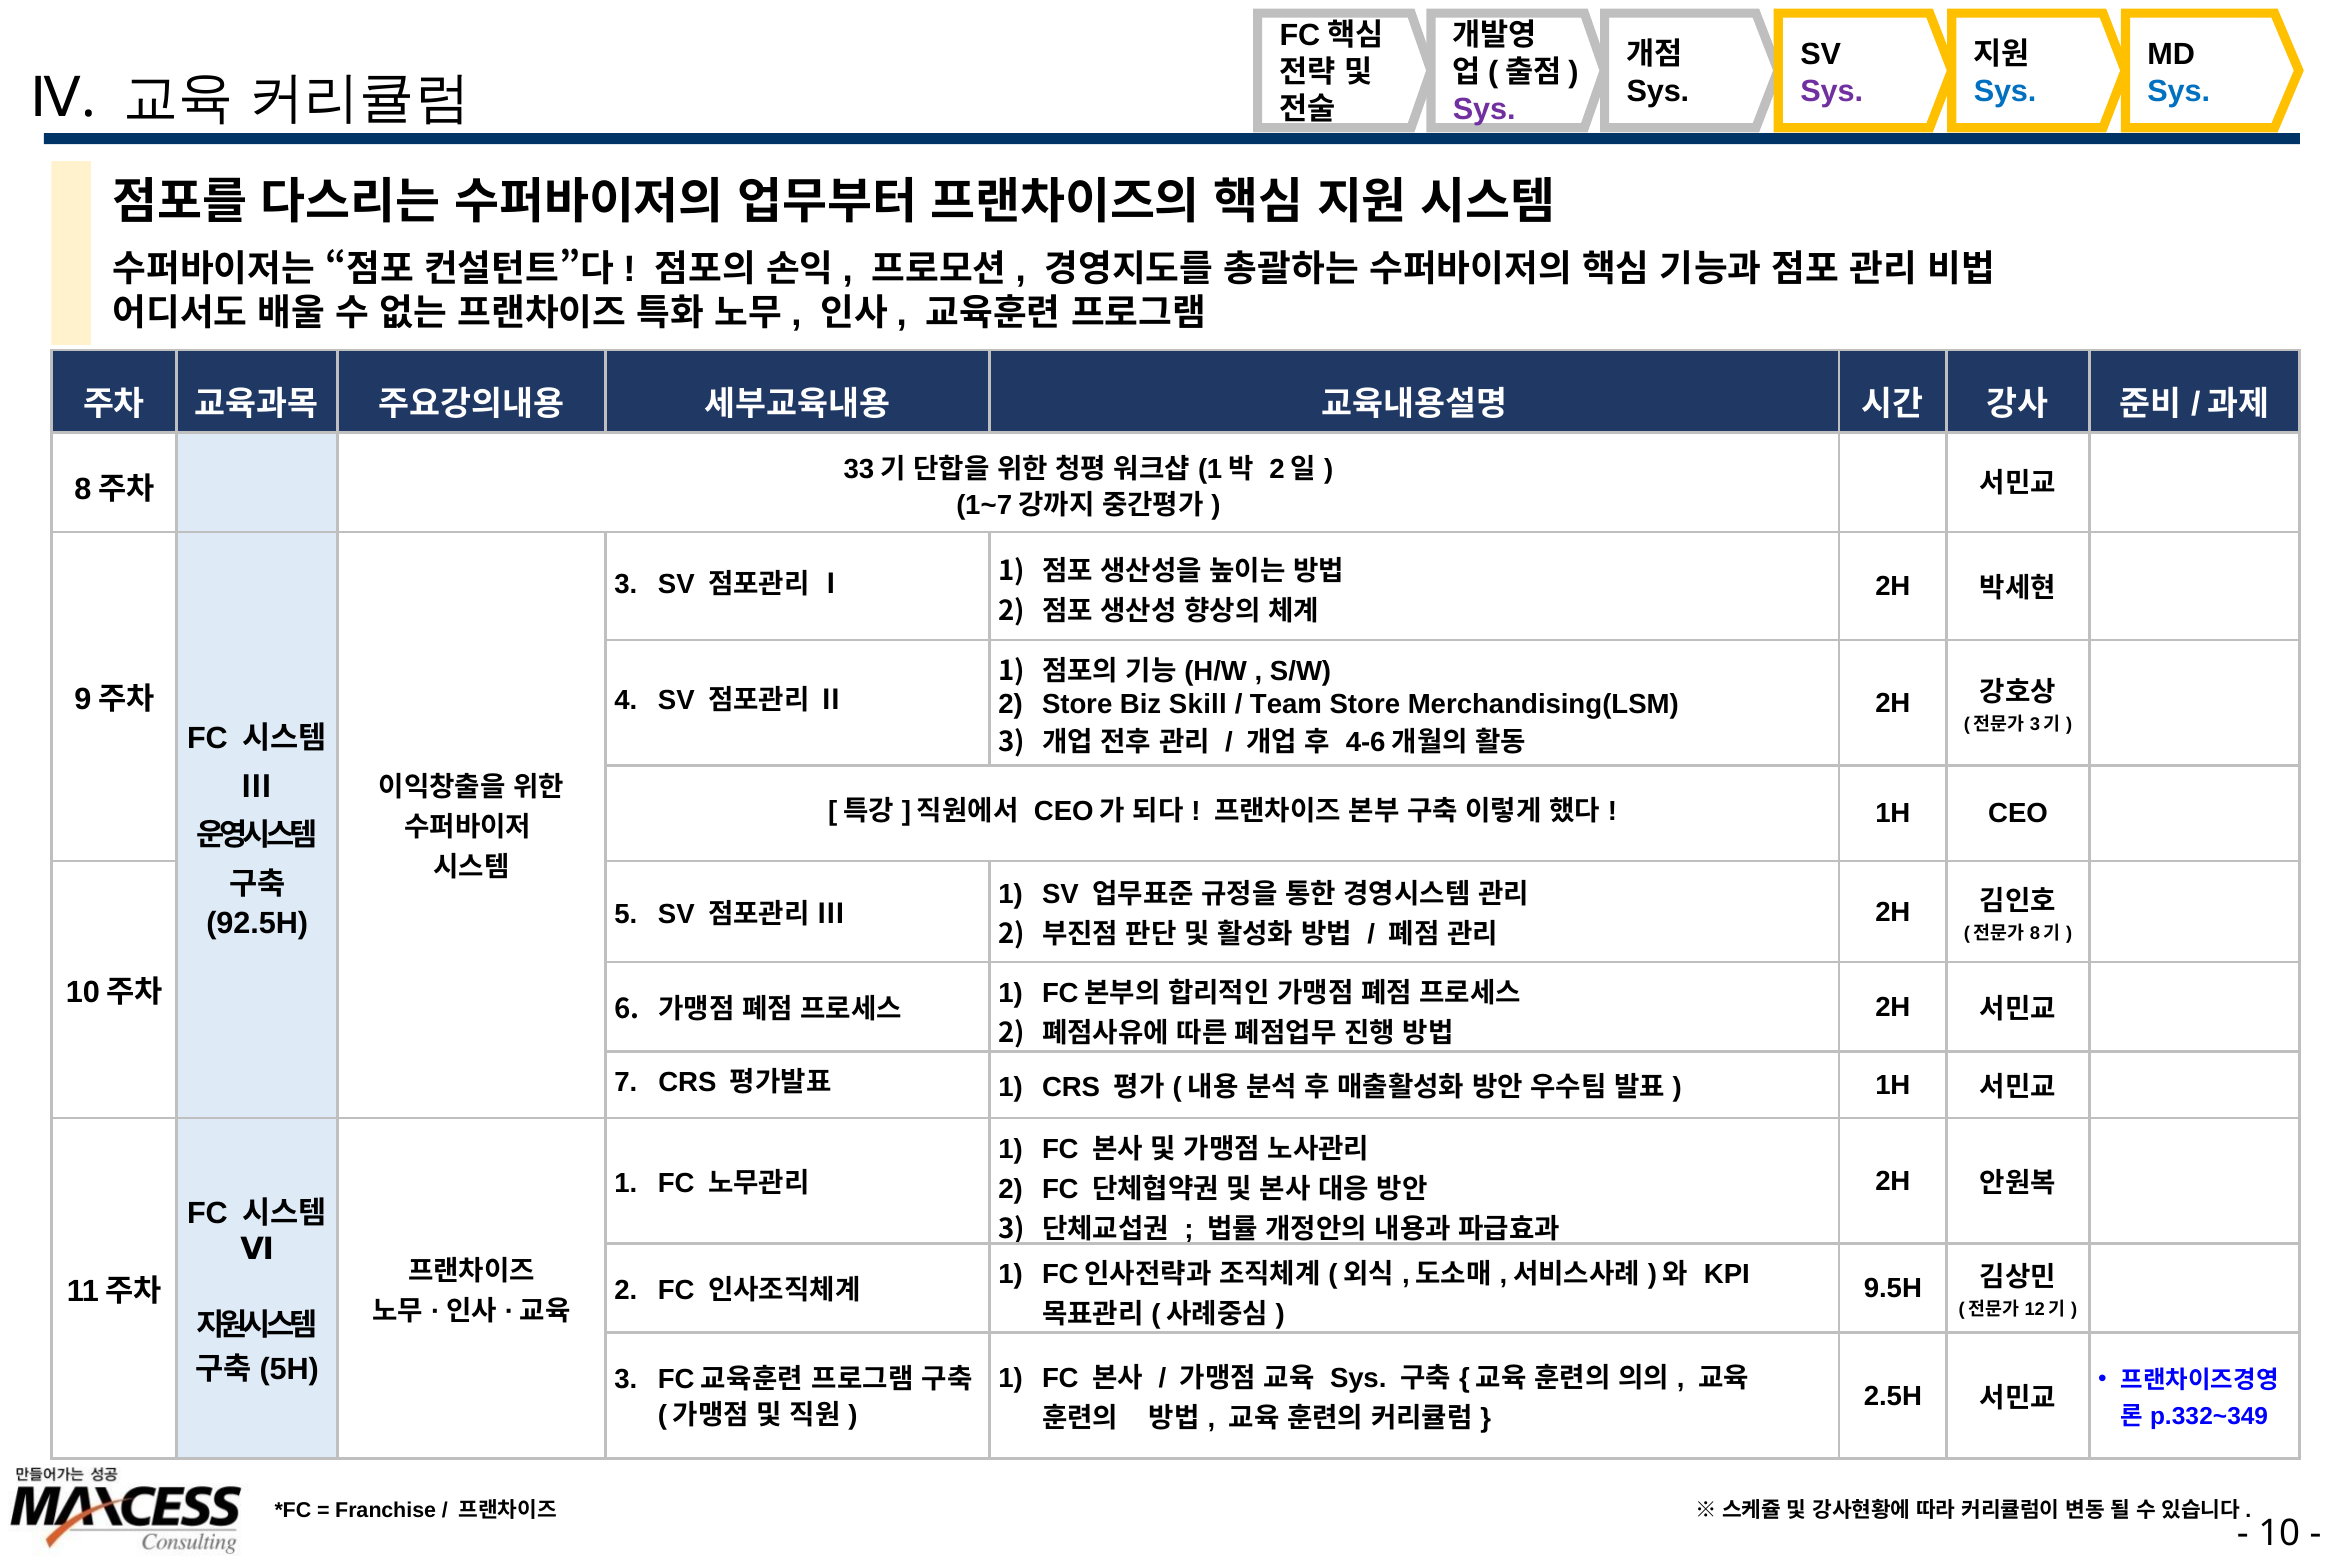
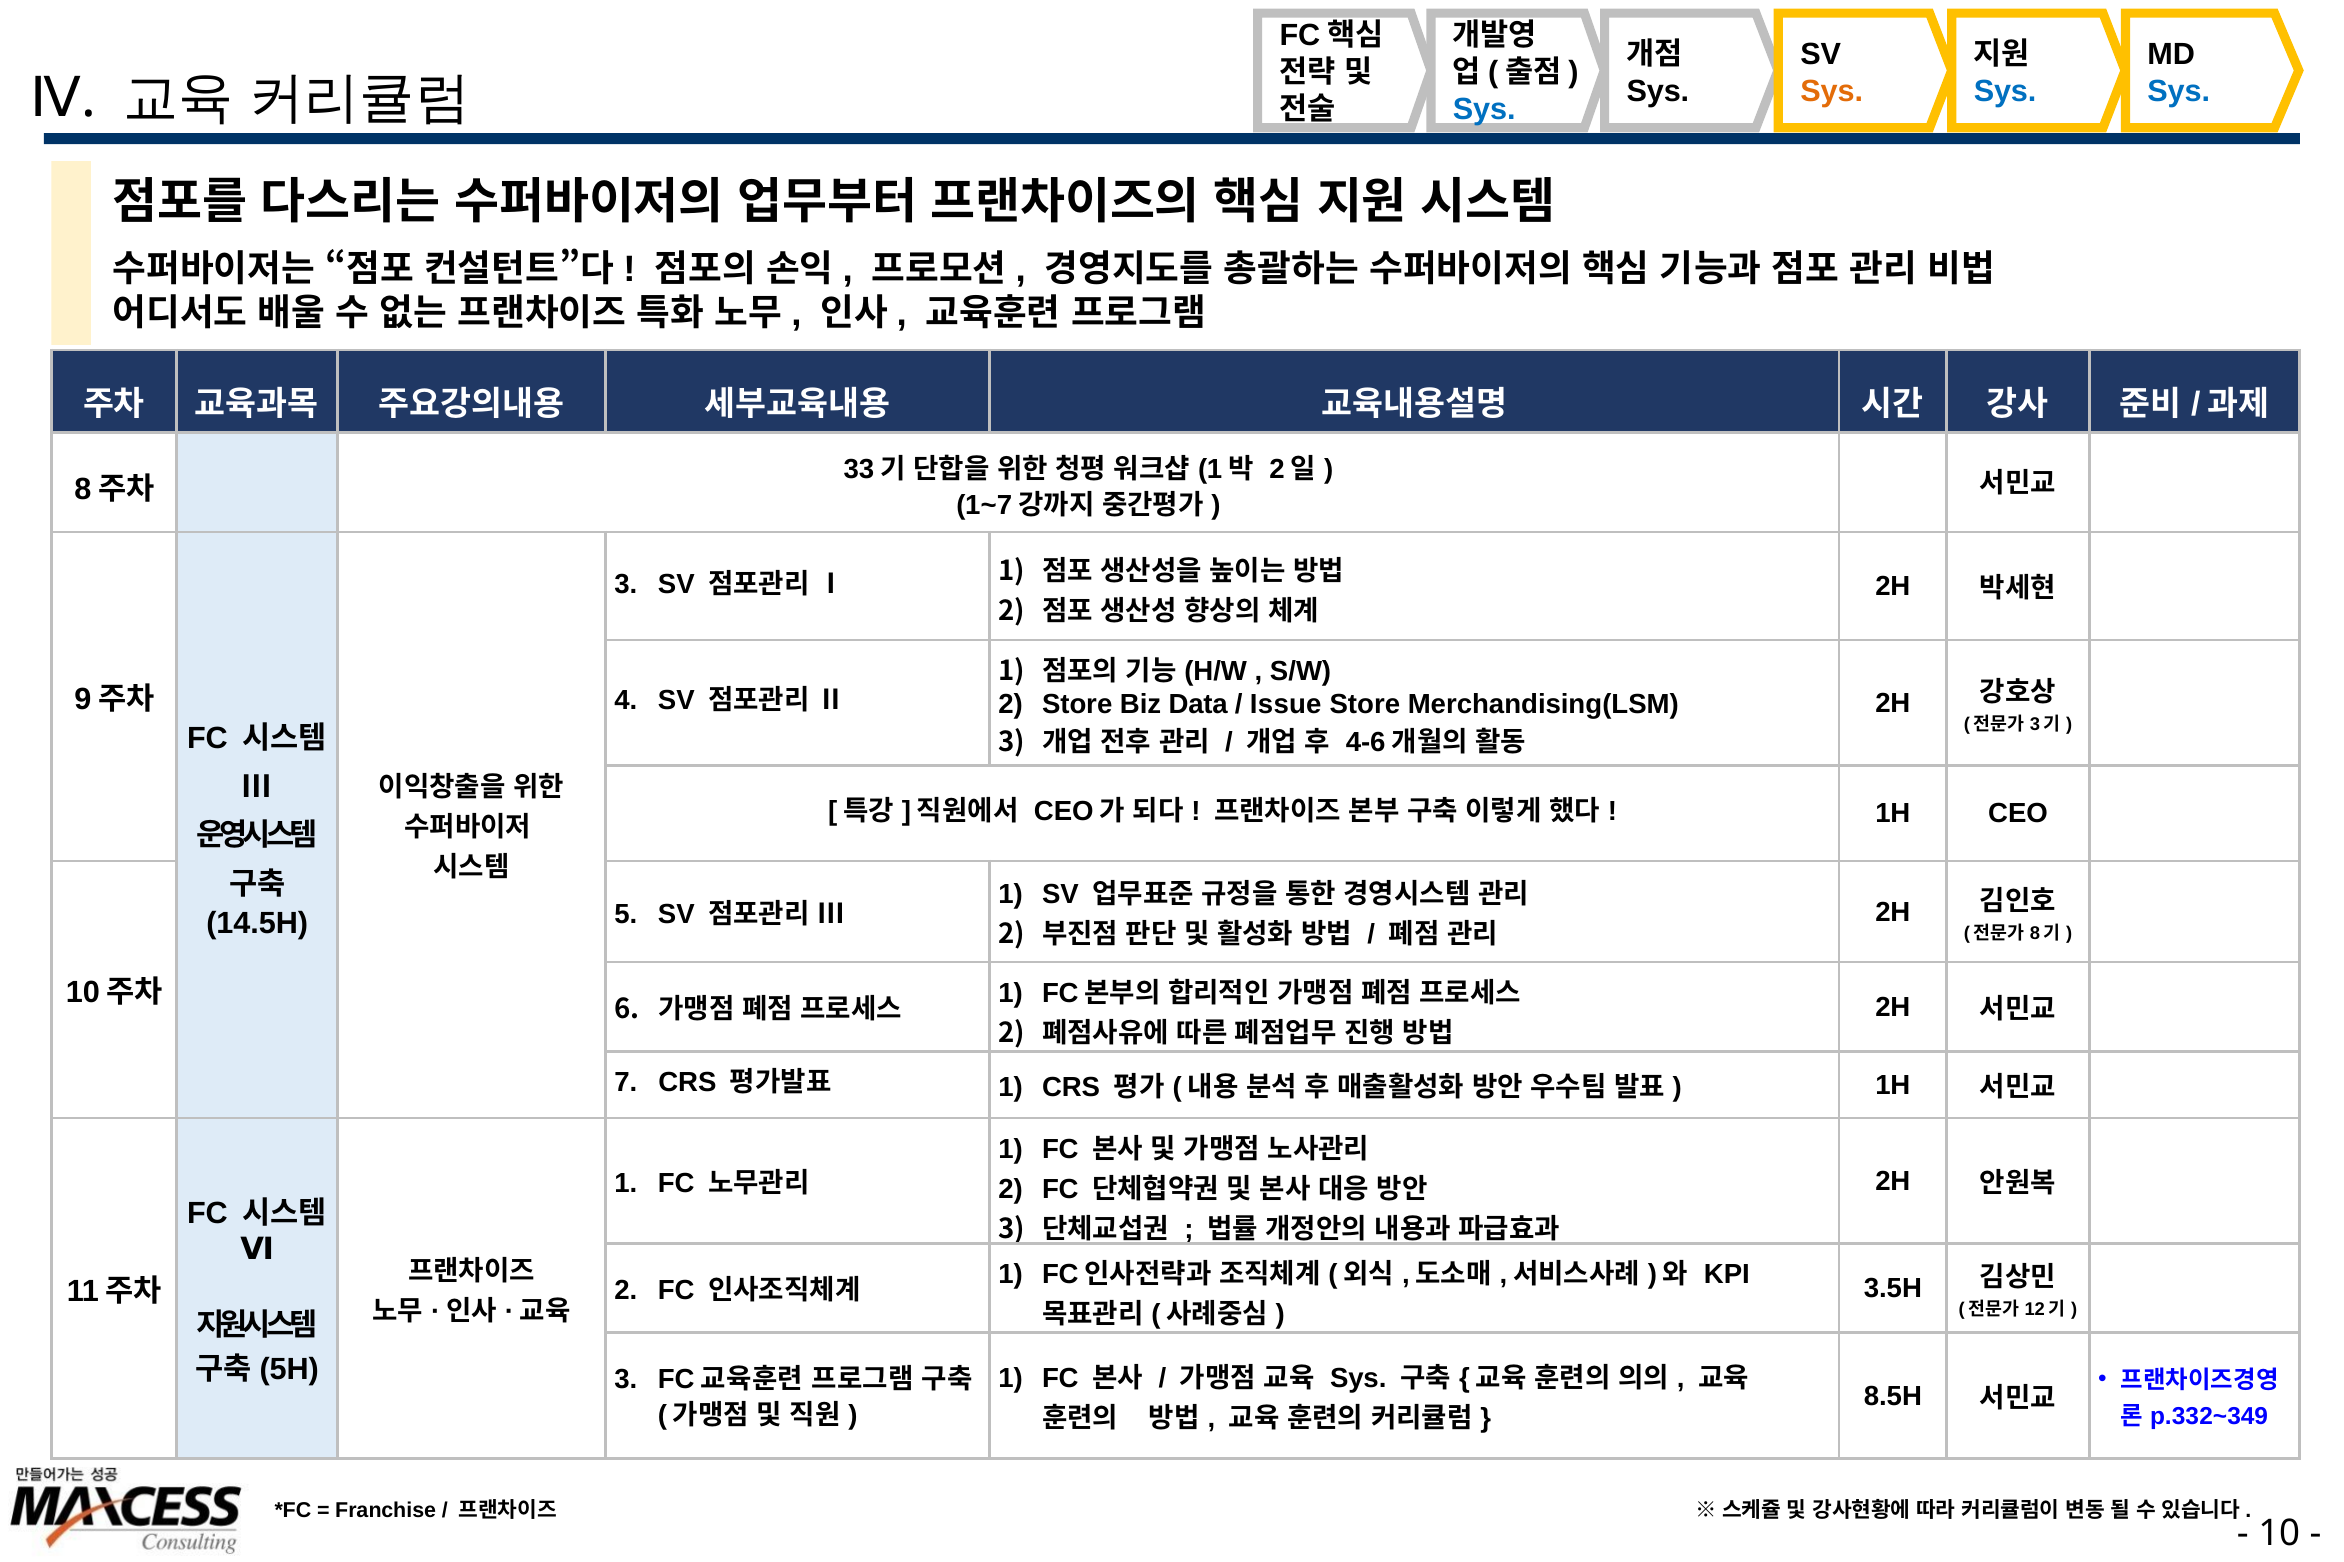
Sys at (1832, 91) colour: purple -> orange
Sys at (1484, 109) colour: purple -> blue
Skill: Skill -> Data
Team: Team -> Issue
92.5H: 92.5H -> 14.5H
9.5H: 9.5H -> 3.5H
2.5H: 2.5H -> 8.5H
